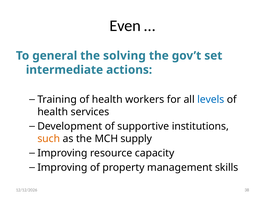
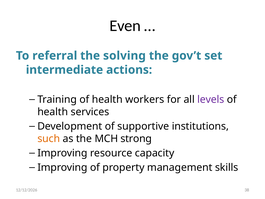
general: general -> referral
levels colour: blue -> purple
supply: supply -> strong
